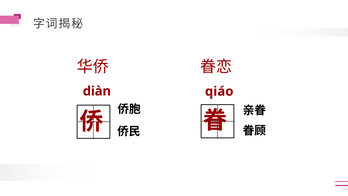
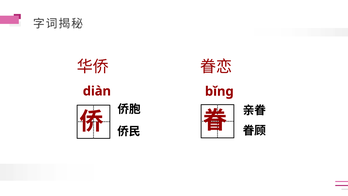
qiáo: qiáo -> bǐng
